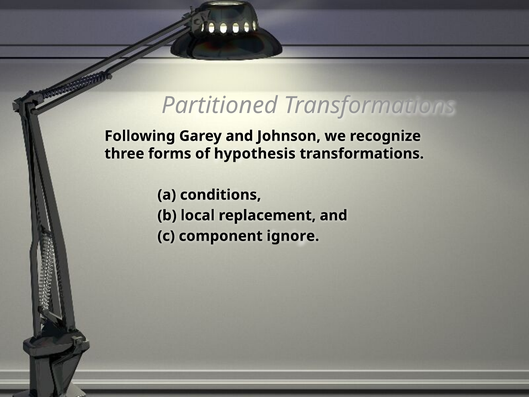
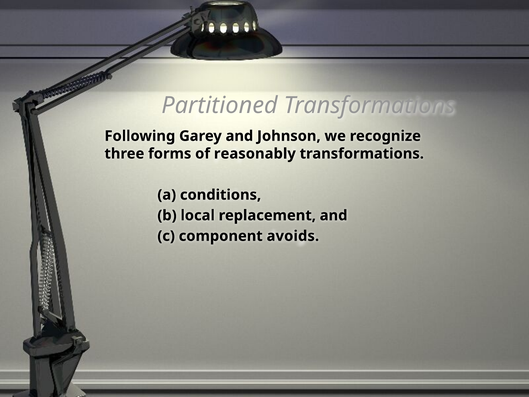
hypothesis: hypothesis -> reasonably
ignore: ignore -> avoids
